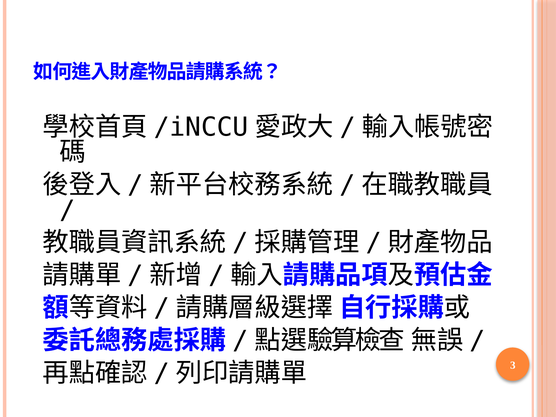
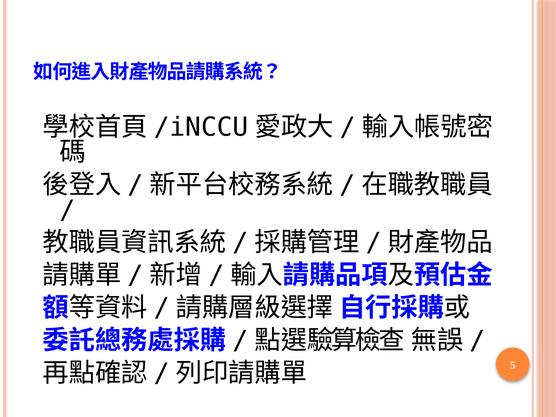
3: 3 -> 5
